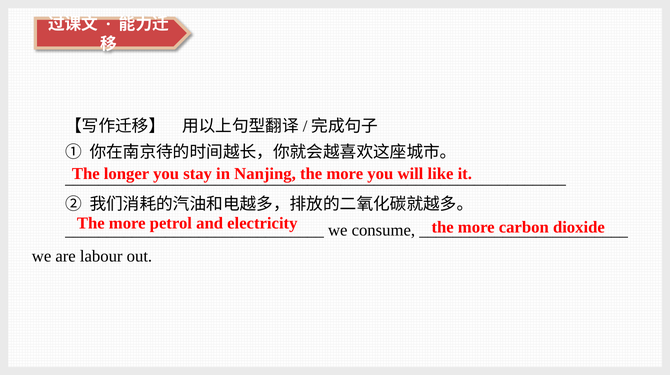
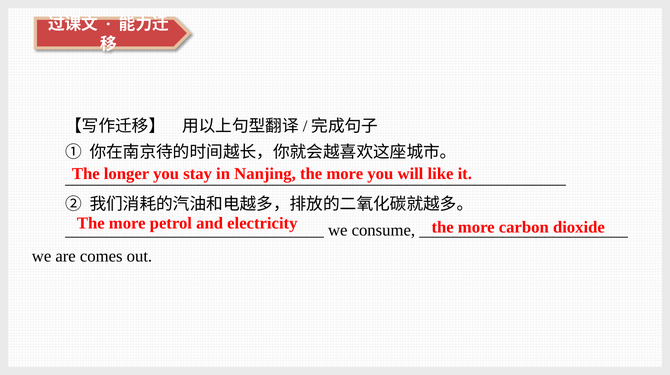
labour: labour -> comes
